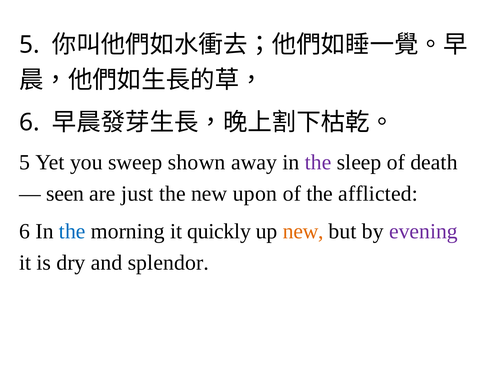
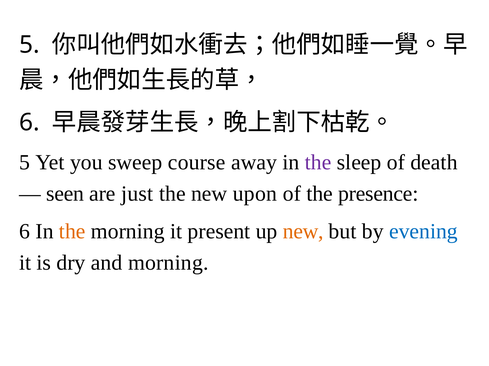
shown: shown -> course
afflicted: afflicted -> presence
the at (72, 232) colour: blue -> orange
quickly: quickly -> present
evening colour: purple -> blue
and splendor: splendor -> morning
